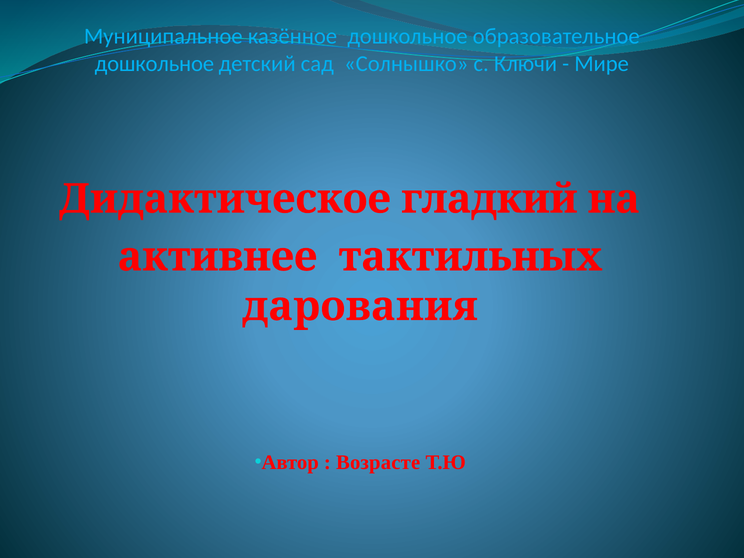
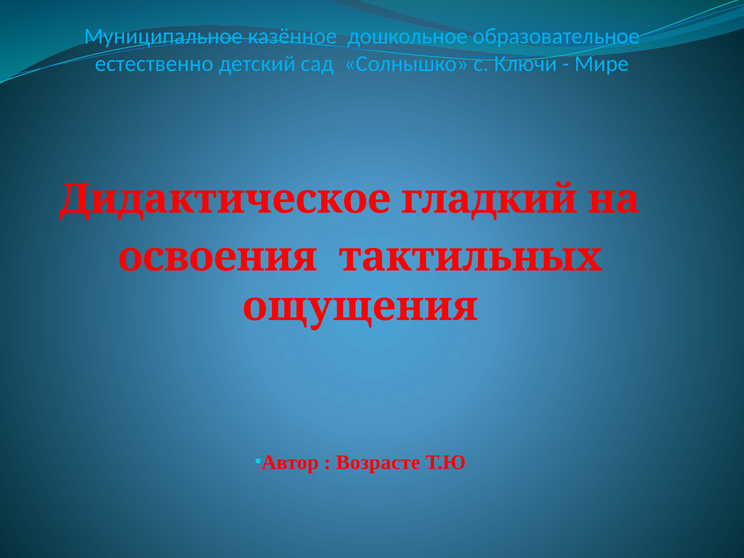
дошкольное at (154, 64): дошкольное -> естественно
активнее: активнее -> освоения
дарования: дарования -> ощущения
